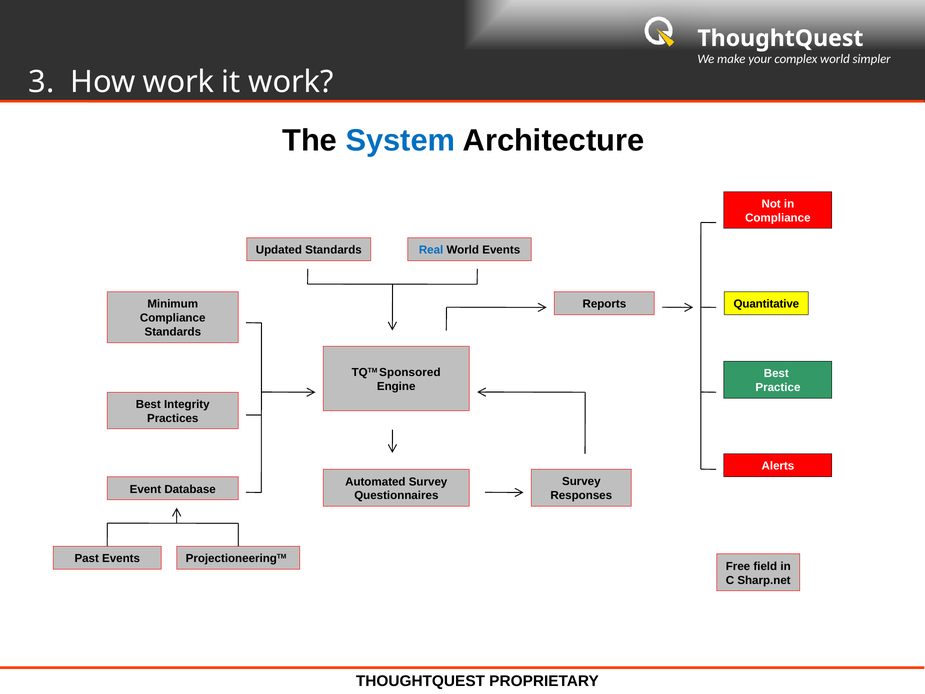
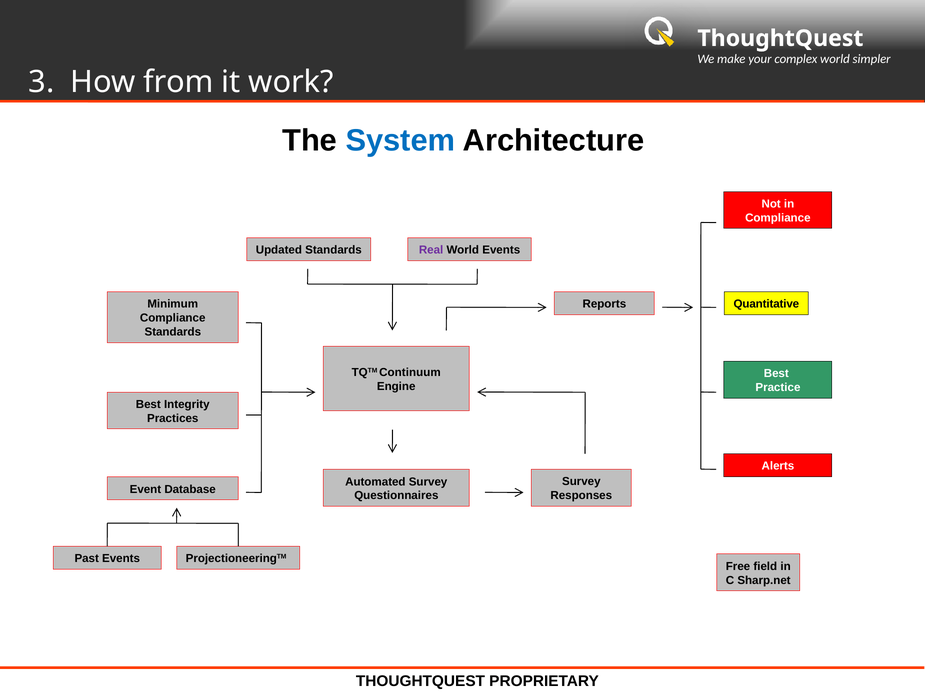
How work: work -> from
Real colour: blue -> purple
Sponsored: Sponsored -> Continuum
